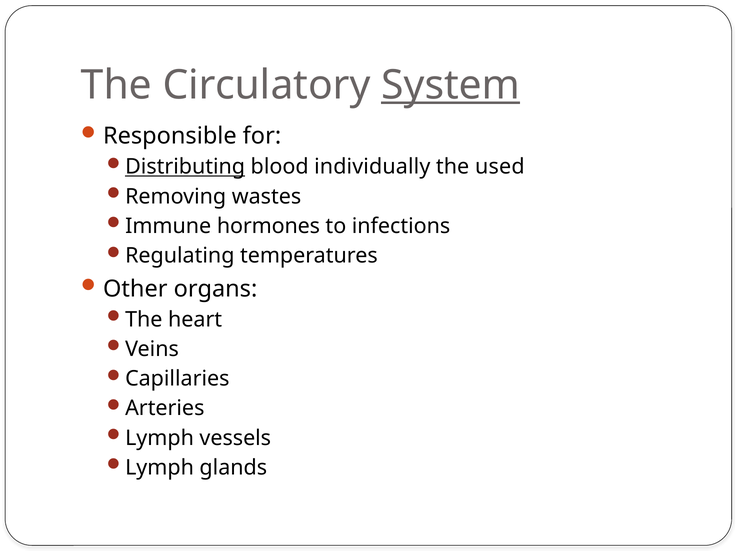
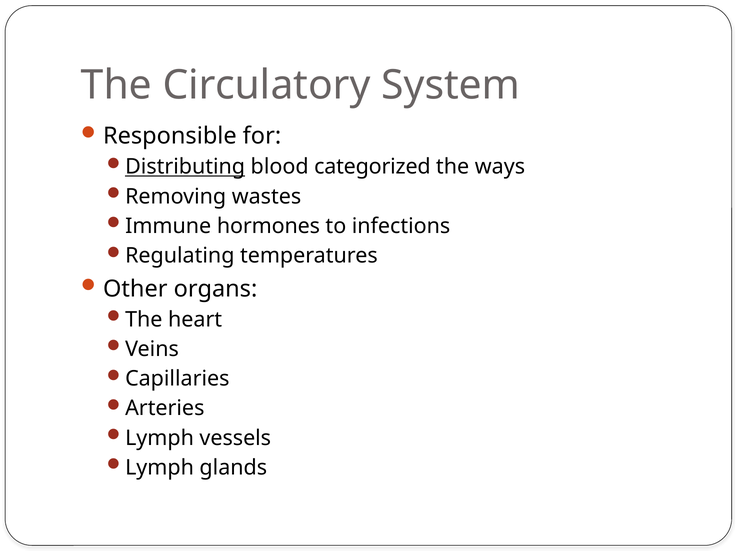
System underline: present -> none
individually: individually -> categorized
used: used -> ways
